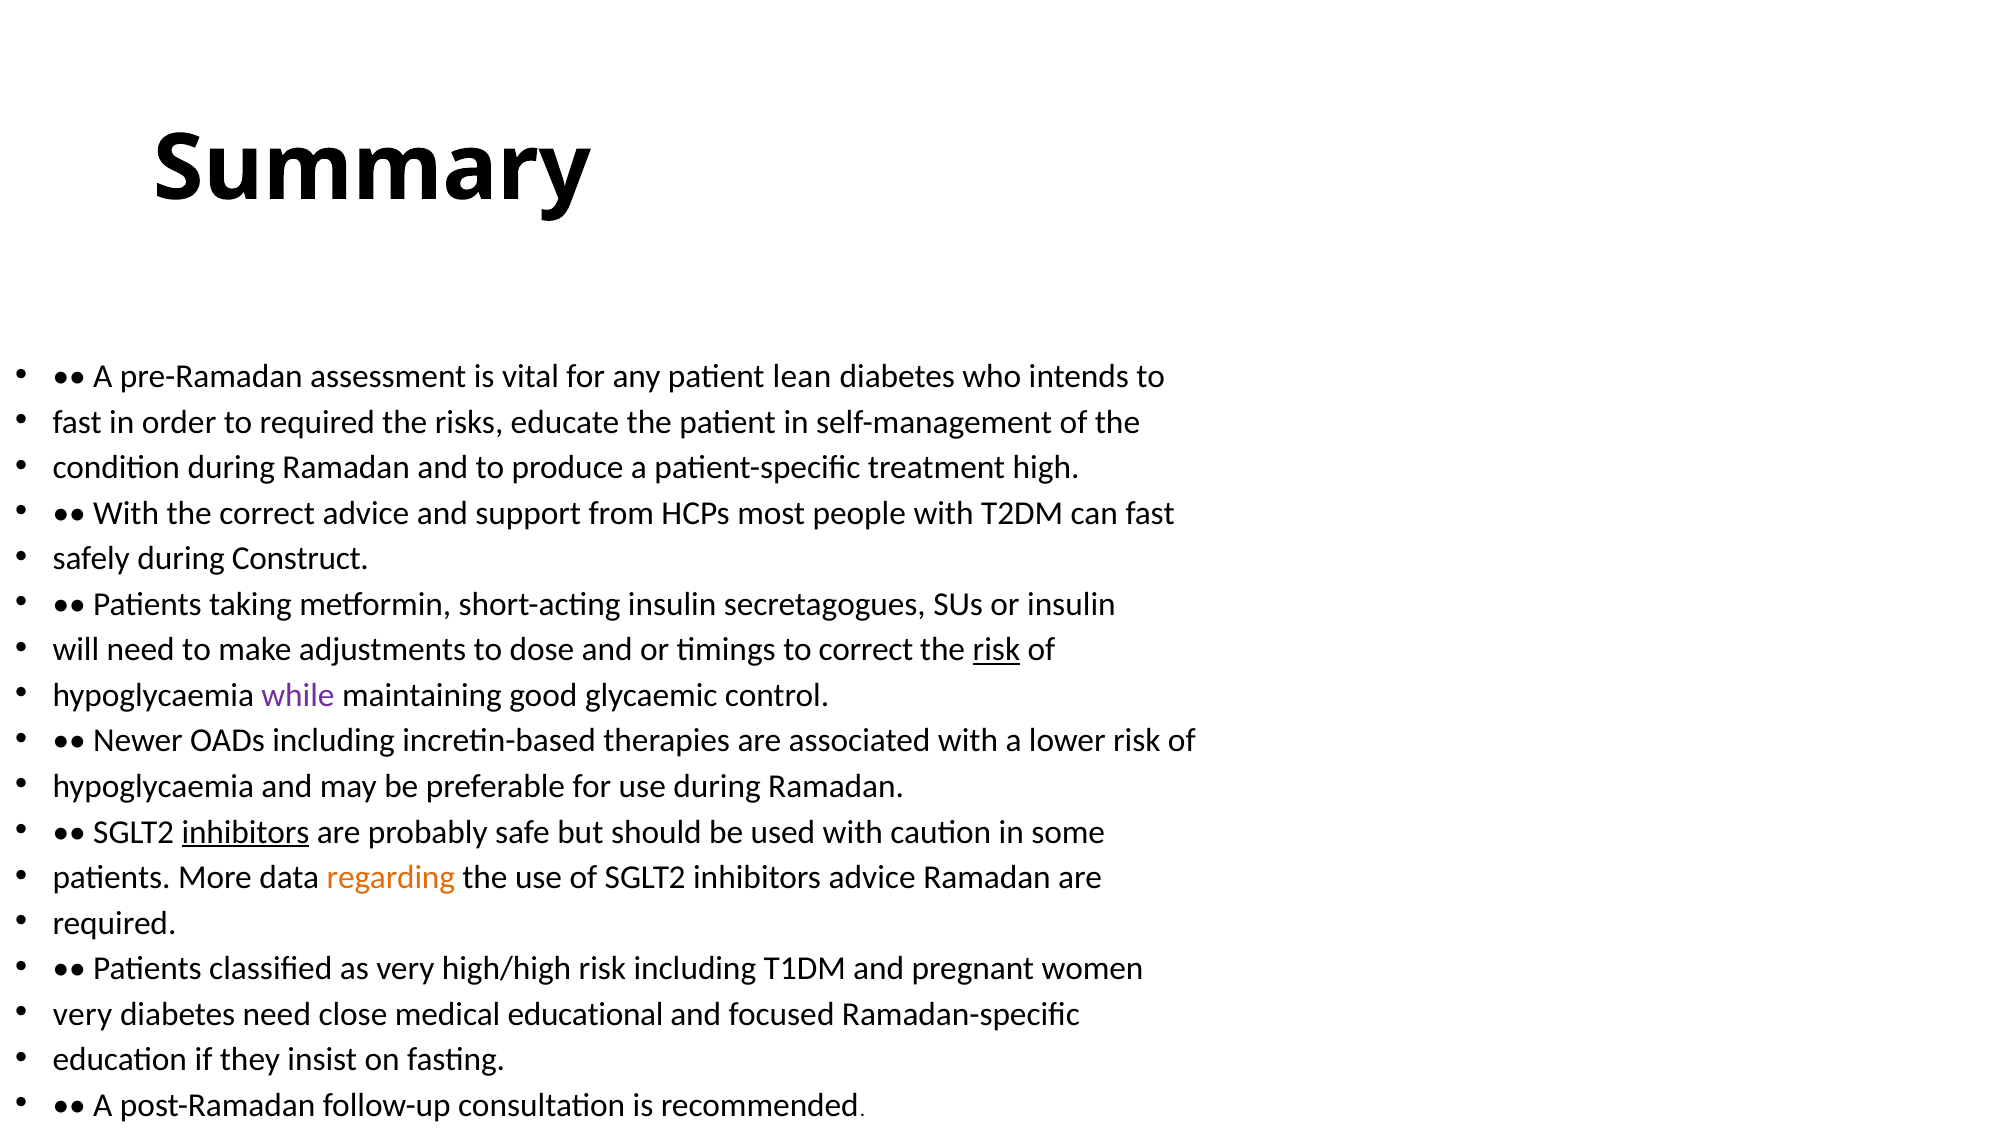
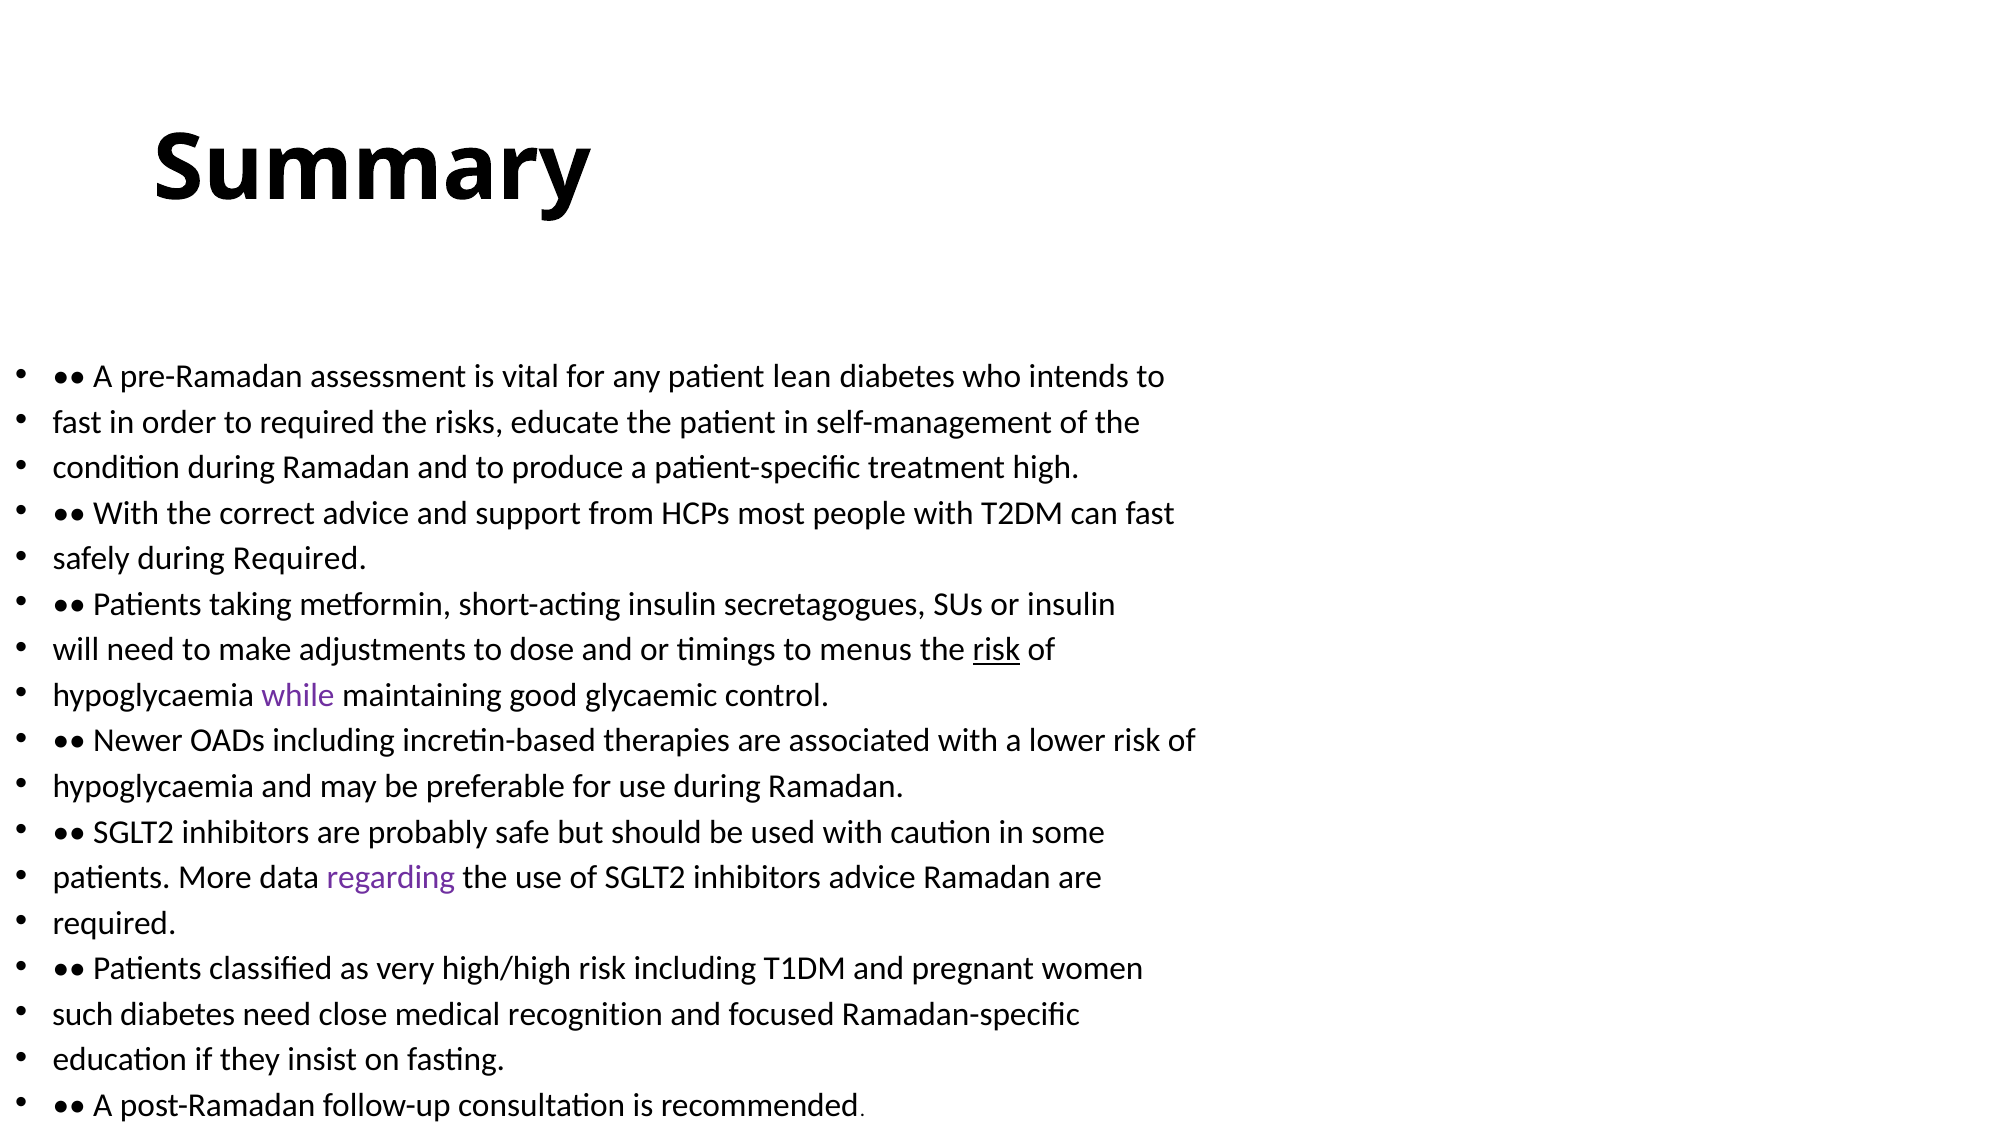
during Construct: Construct -> Required
to correct: correct -> menus
inhibitors at (245, 832) underline: present -> none
regarding colour: orange -> purple
very at (82, 1014): very -> such
educational: educational -> recognition
